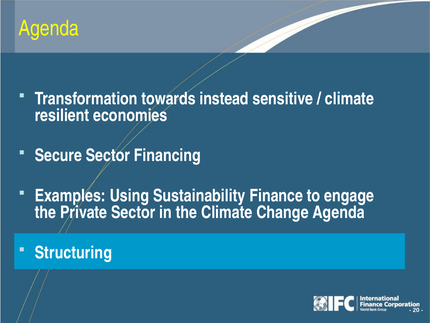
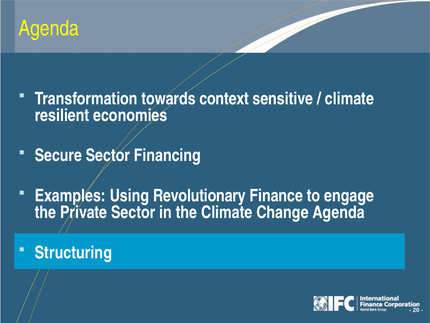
instead: instead -> context
Sustainability: Sustainability -> Revolutionary
